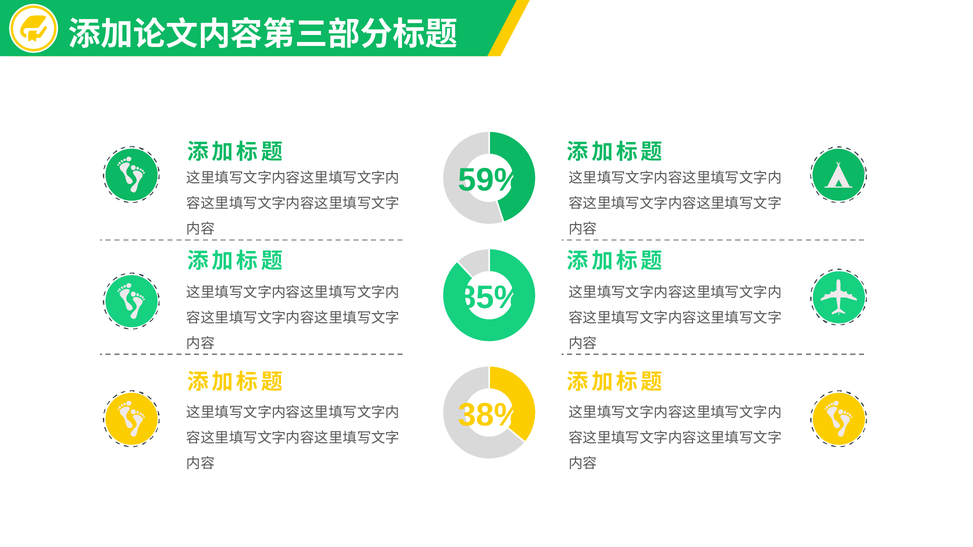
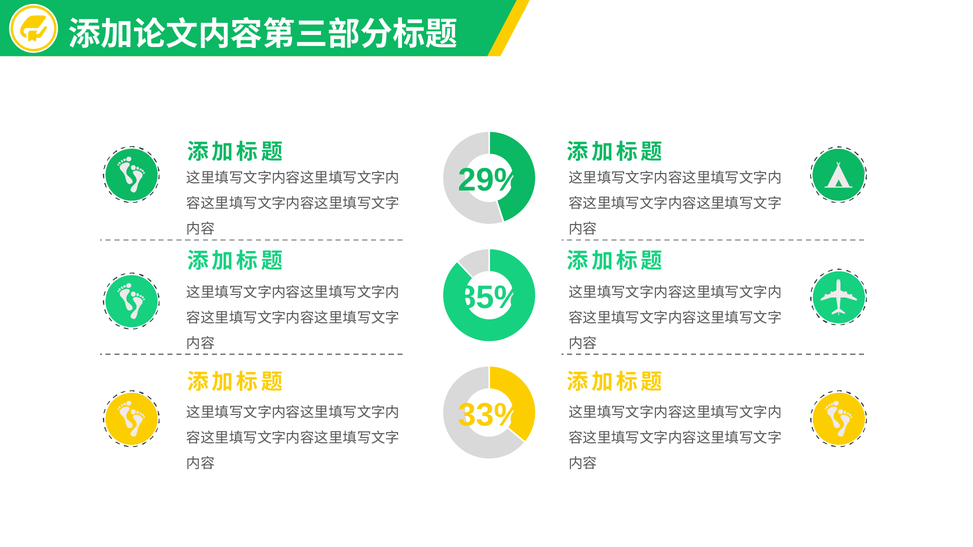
59%: 59% -> 29%
38%: 38% -> 33%
